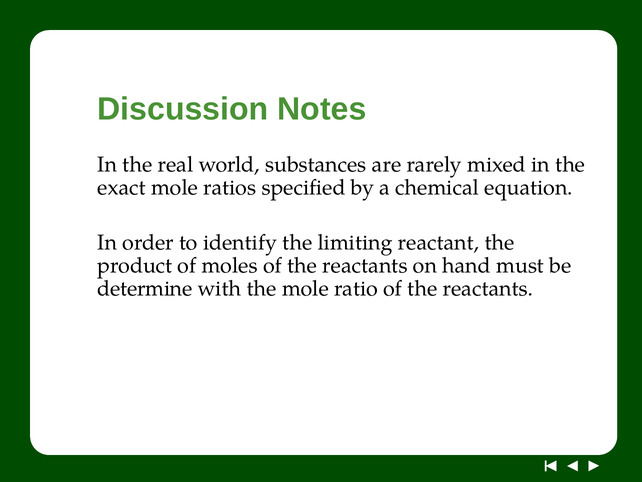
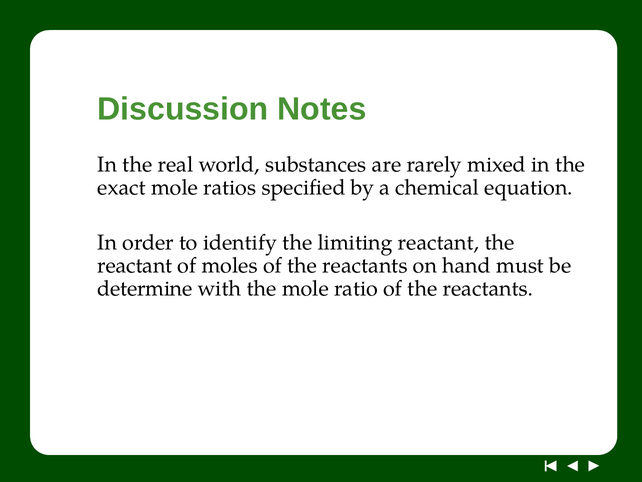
product at (135, 265): product -> reactant
